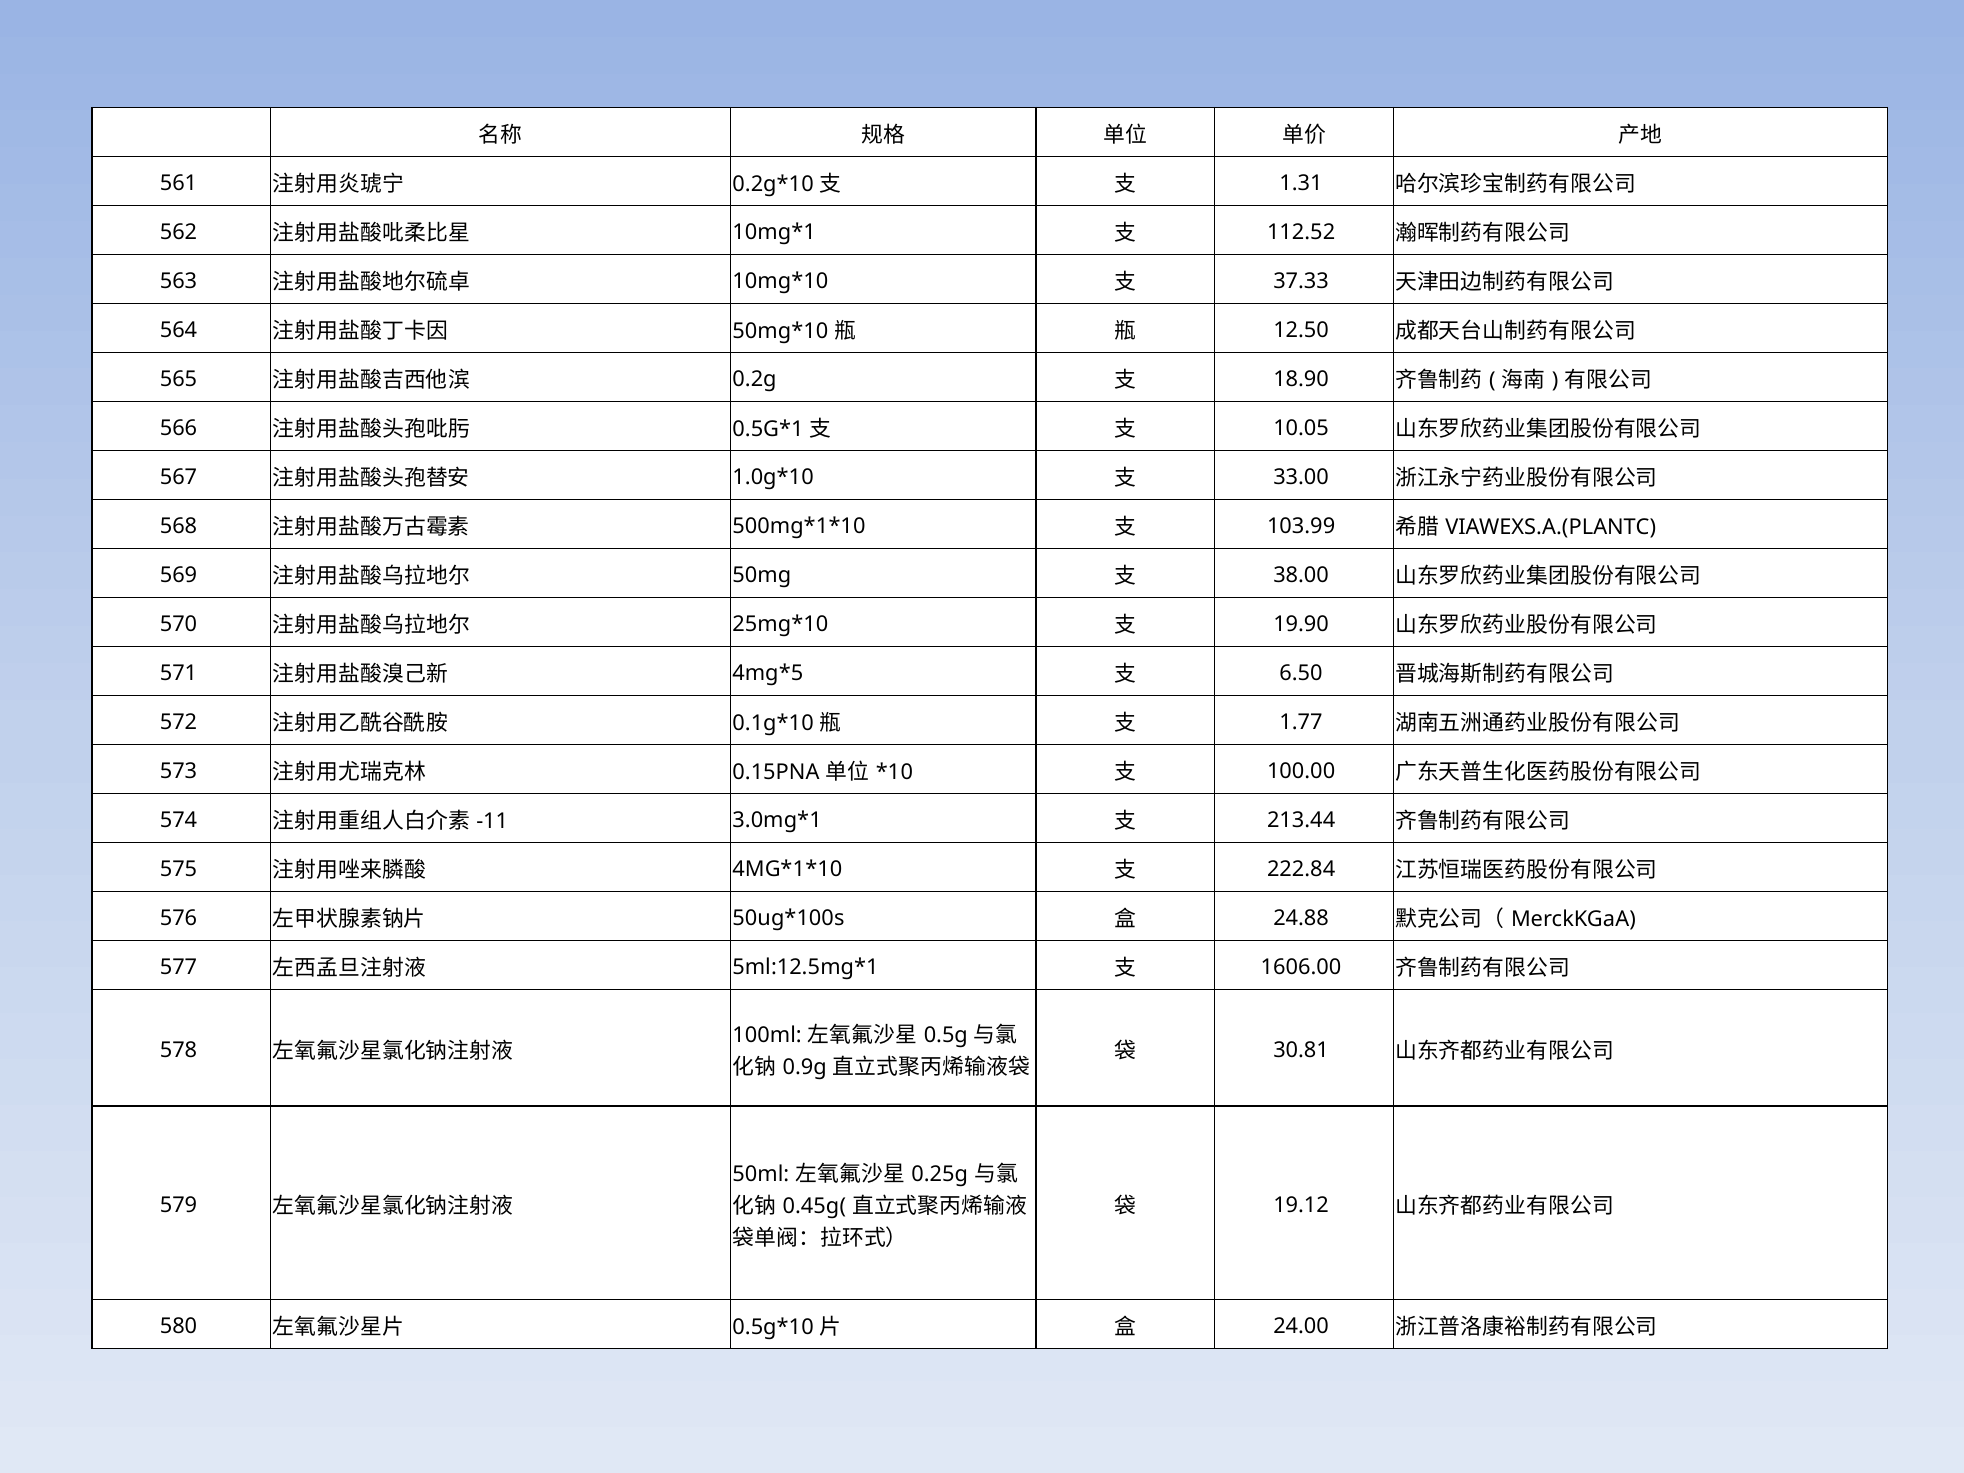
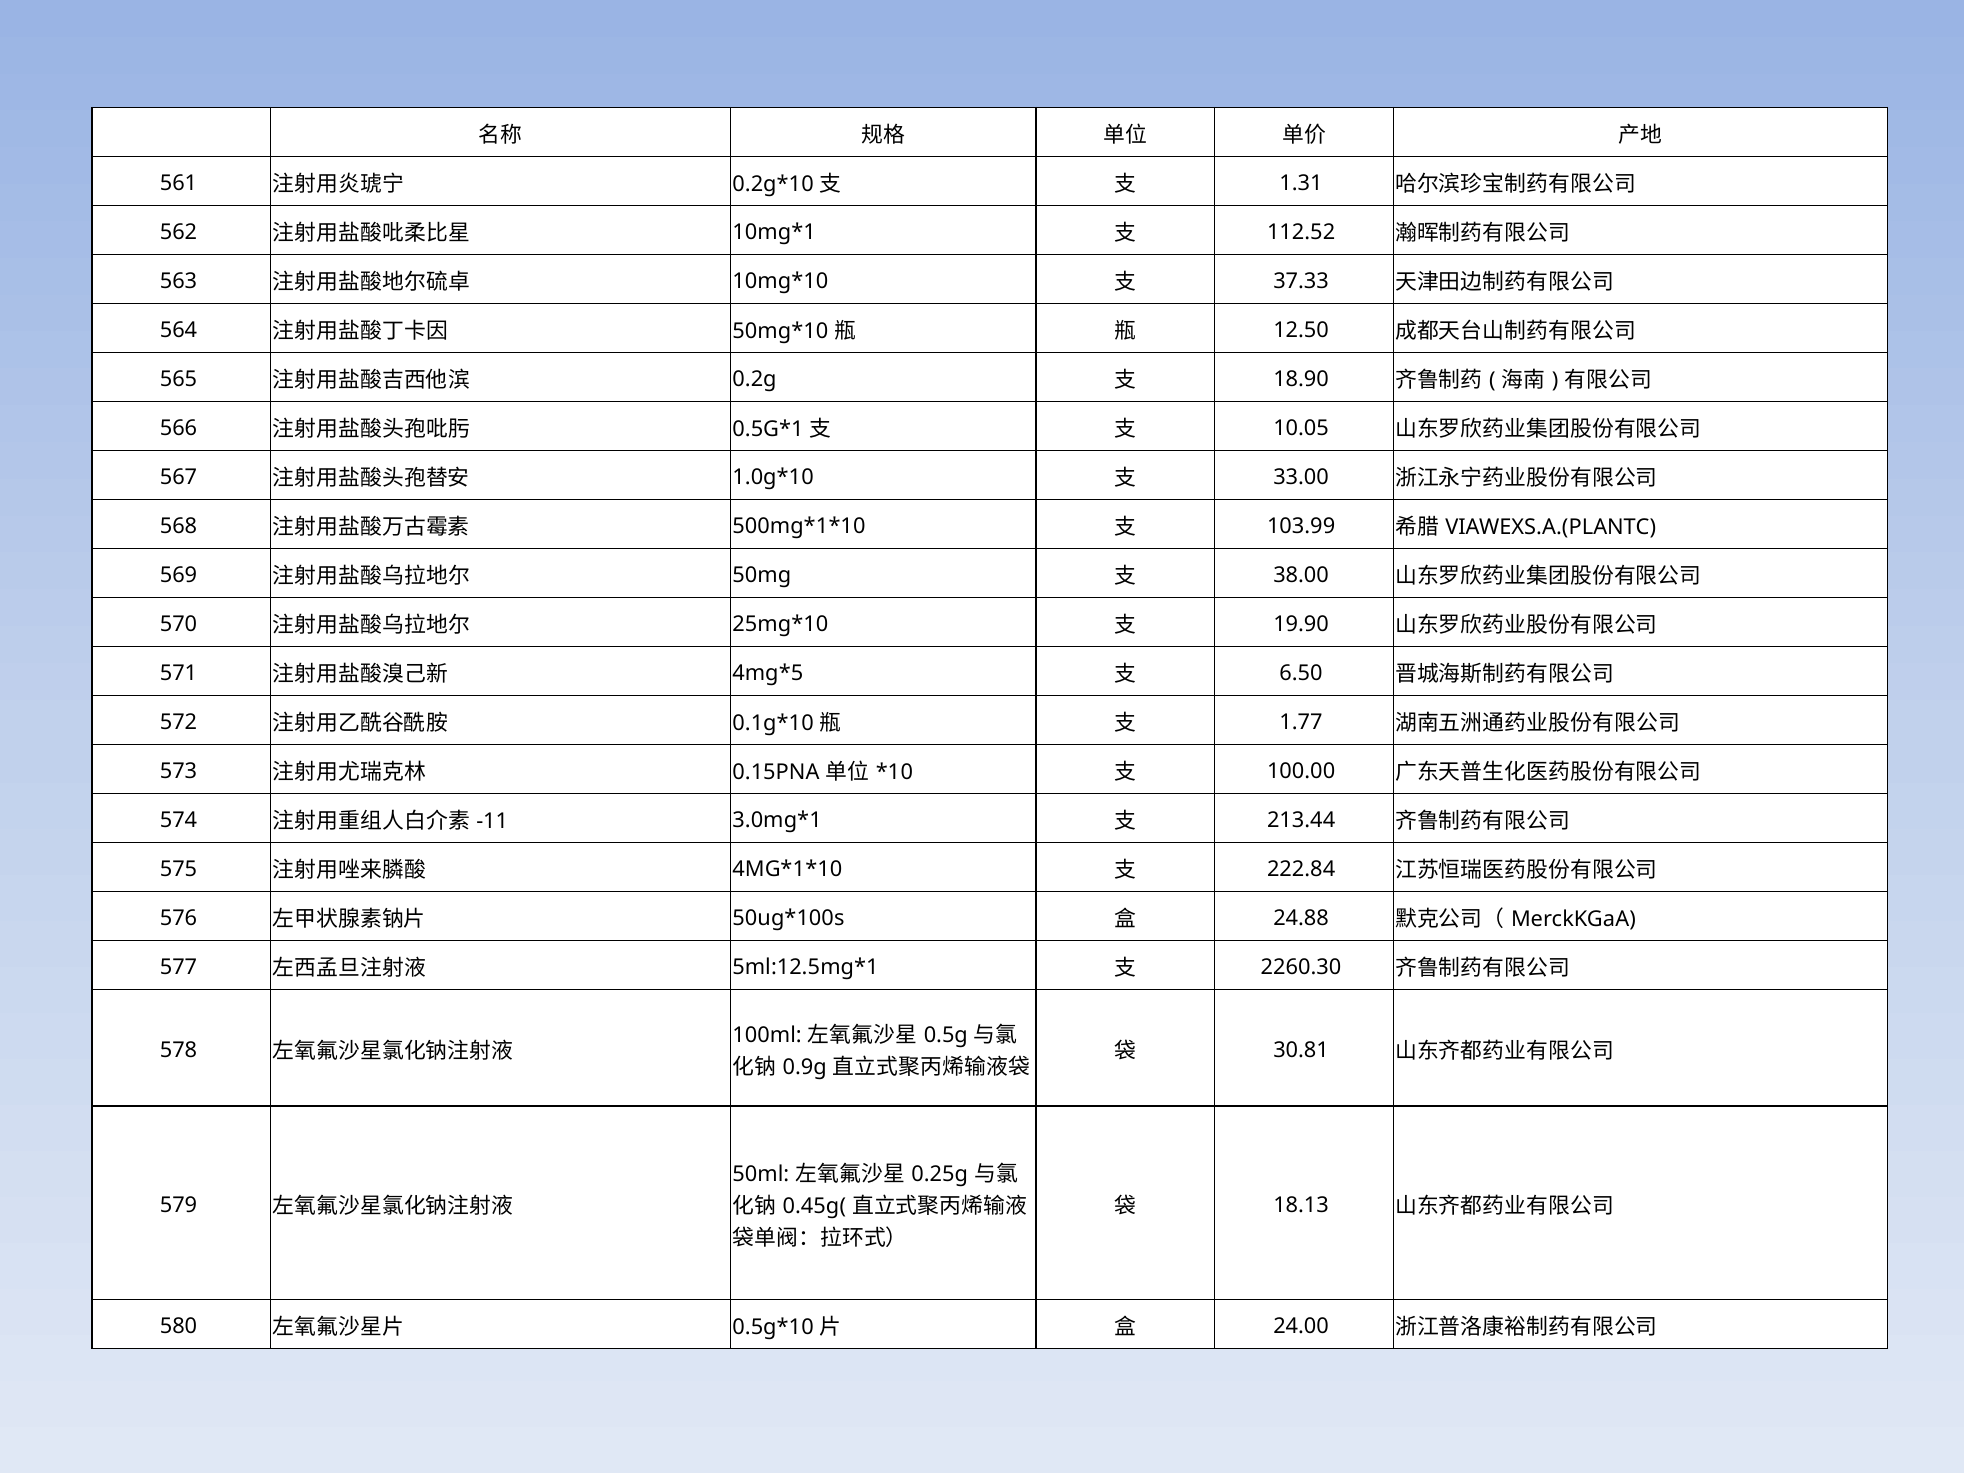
1606.00: 1606.00 -> 2260.30
19.12: 19.12 -> 18.13
